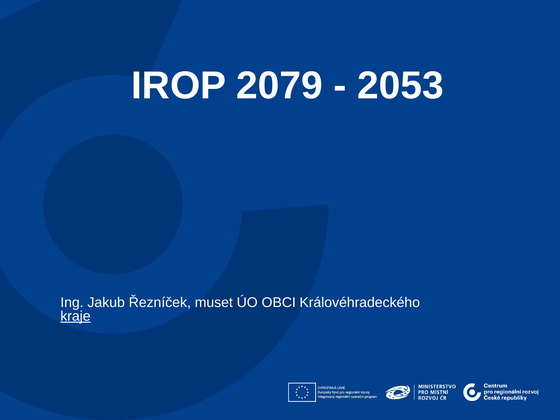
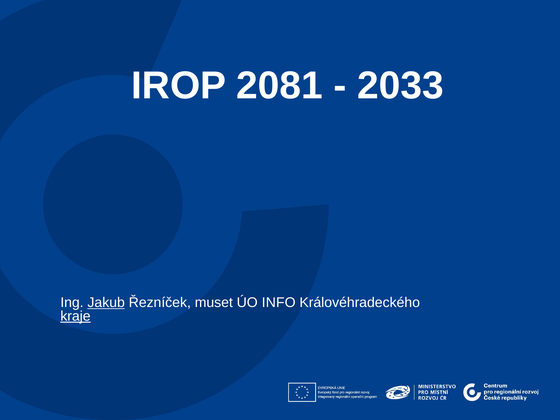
2079: 2079 -> 2081
2053: 2053 -> 2033
Jakub underline: none -> present
OBCI: OBCI -> INFO
